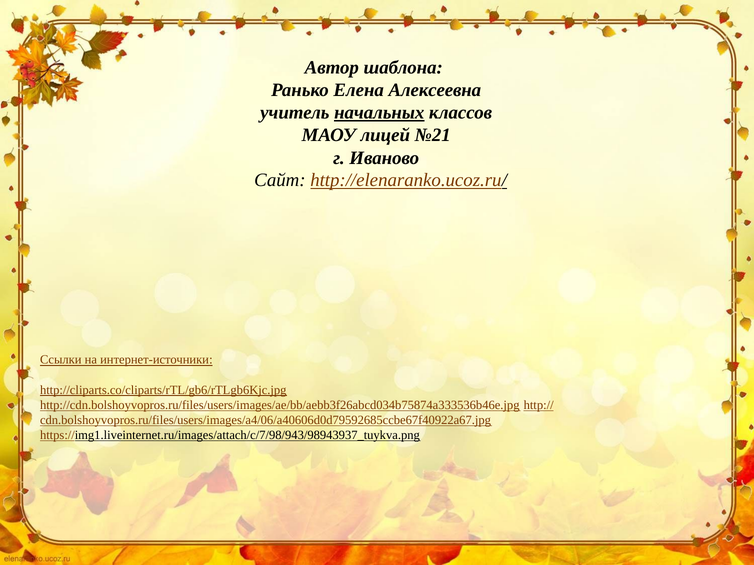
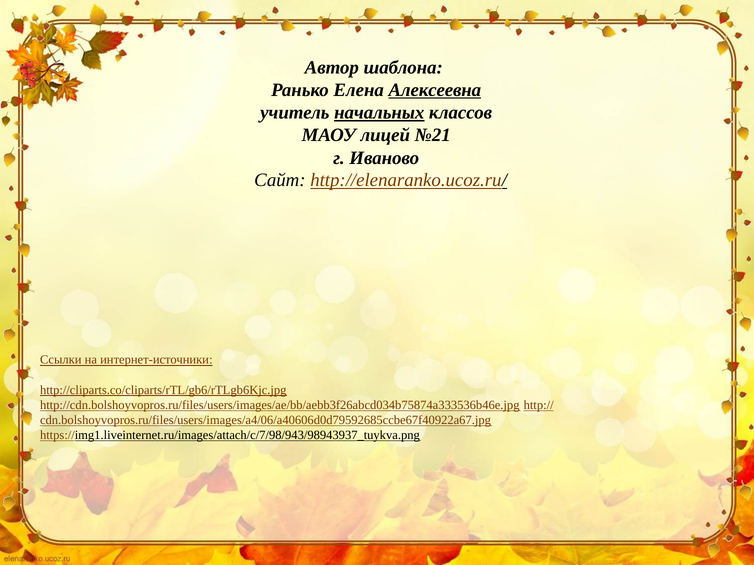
Алексеевна underline: none -> present
